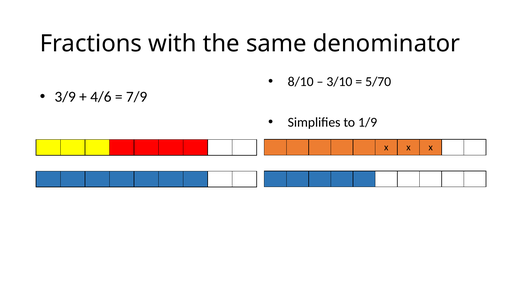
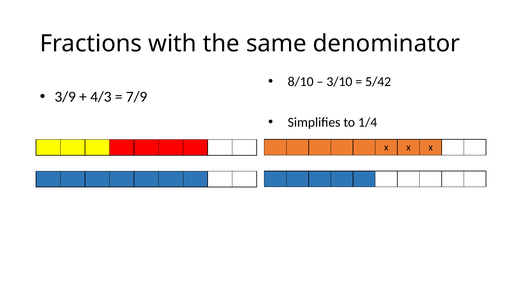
5/70: 5/70 -> 5/42
4/6: 4/6 -> 4/3
1/9: 1/9 -> 1/4
